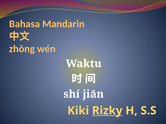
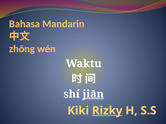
jiān underline: none -> present
